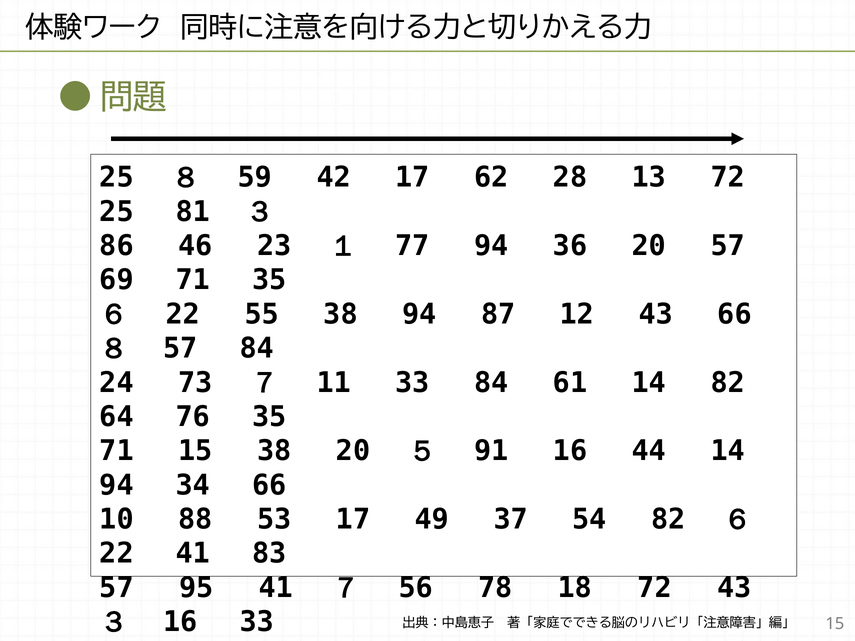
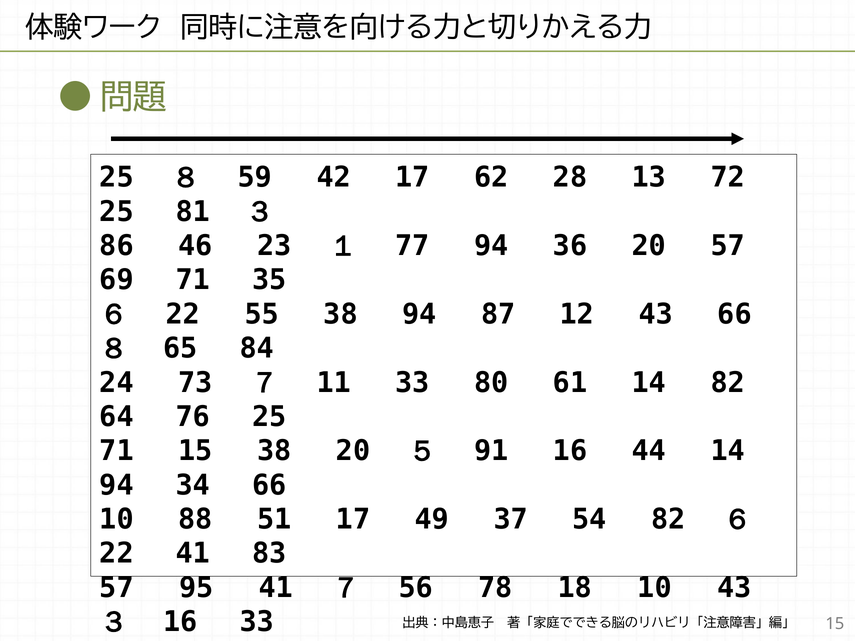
８ 57: 57 -> 65
33 84: 84 -> 80
76 35: 35 -> 25
53: 53 -> 51
18 72: 72 -> 10
